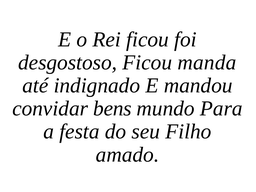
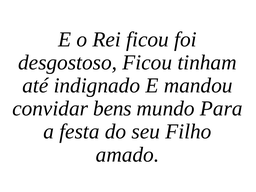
manda: manda -> tinham
